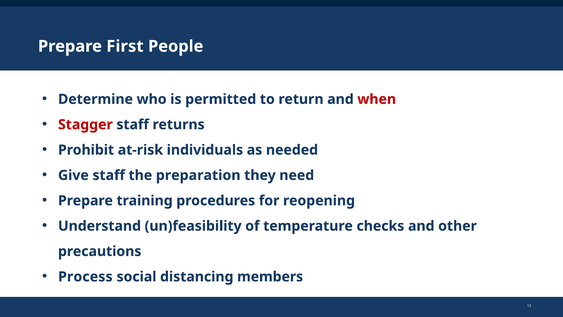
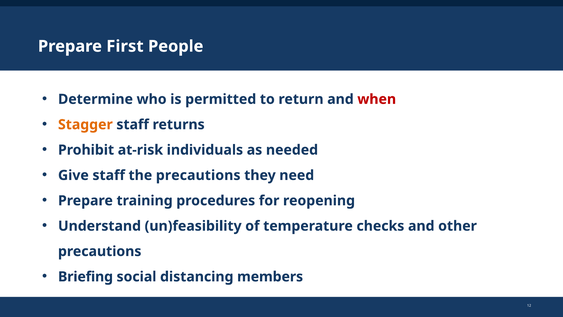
Stagger colour: red -> orange
the preparation: preparation -> precautions
Process: Process -> Briefing
